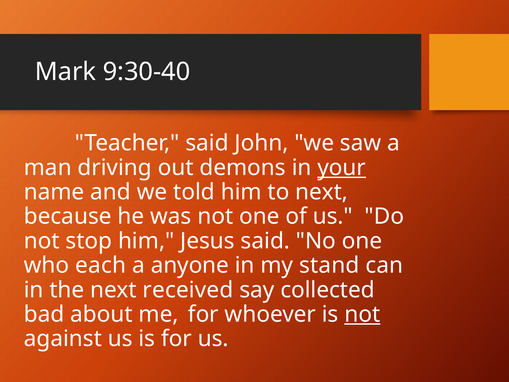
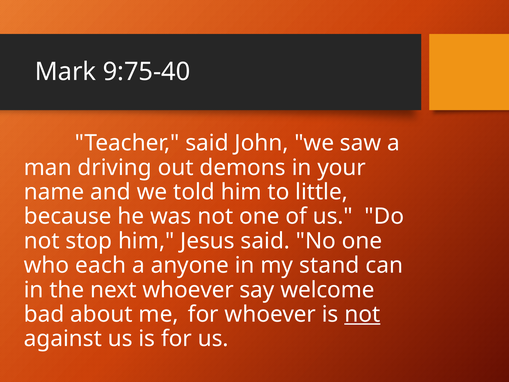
9:30-40: 9:30-40 -> 9:75-40
your underline: present -> none
to next: next -> little
next received: received -> whoever
collected: collected -> welcome
